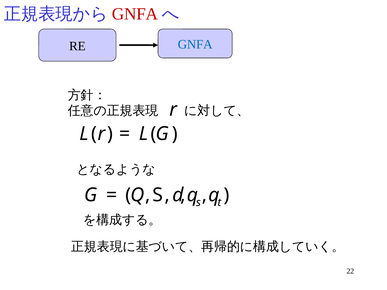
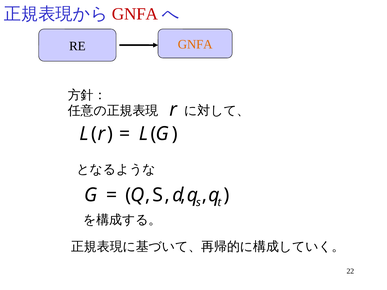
GNFA at (195, 44) colour: blue -> orange
